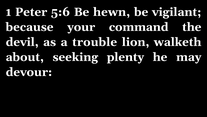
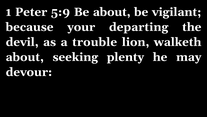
5:6: 5:6 -> 5:9
Be hewn: hewn -> about
command: command -> departing
